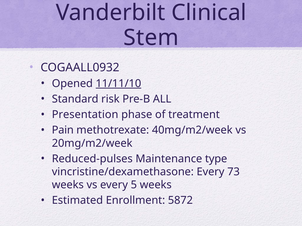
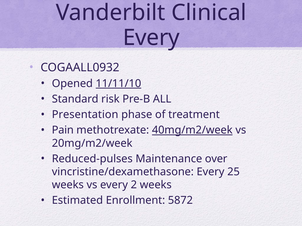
Stem at (151, 38): Stem -> Every
40mg/m2/week underline: none -> present
type: type -> over
73: 73 -> 25
5: 5 -> 2
